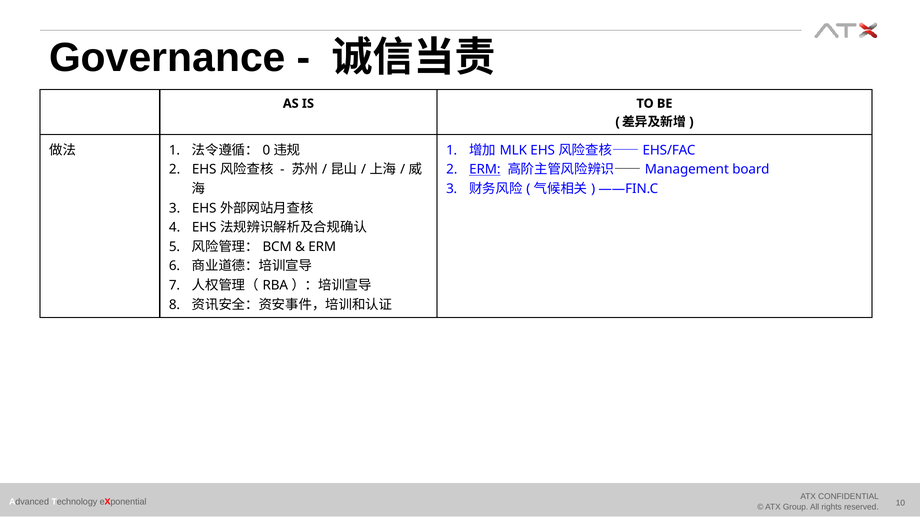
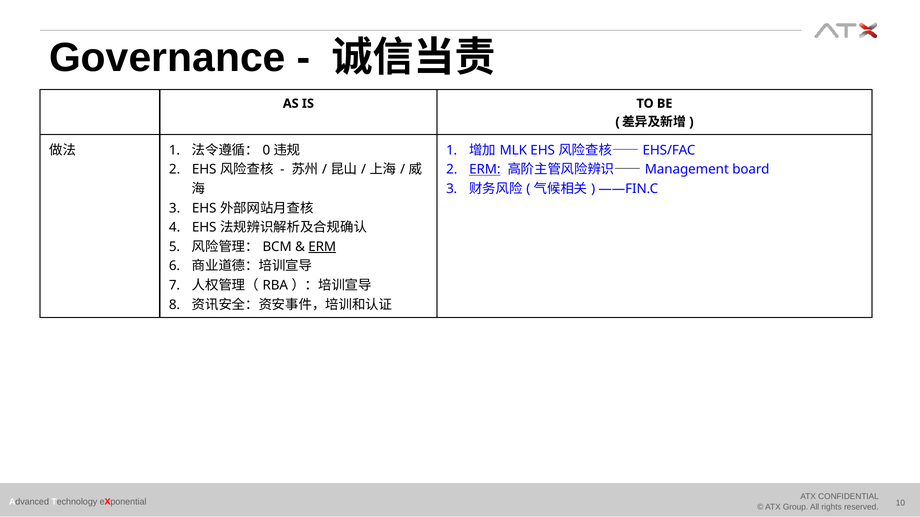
ERM at (322, 247) underline: none -> present
